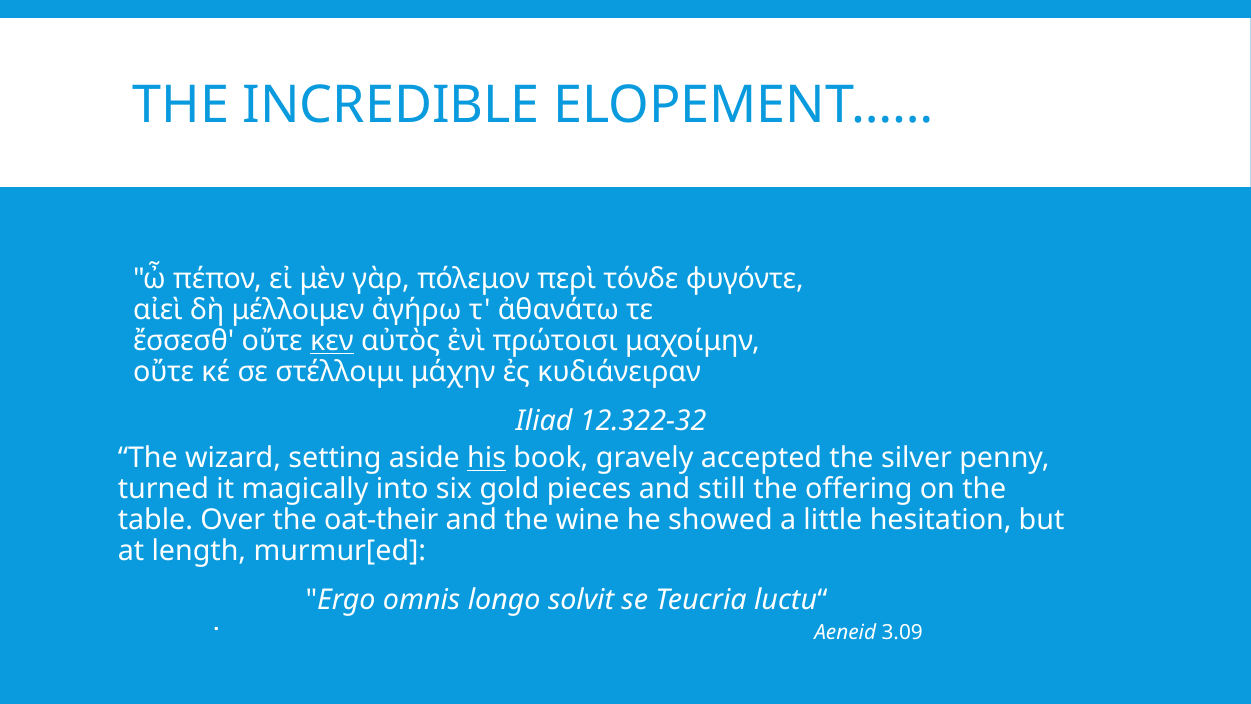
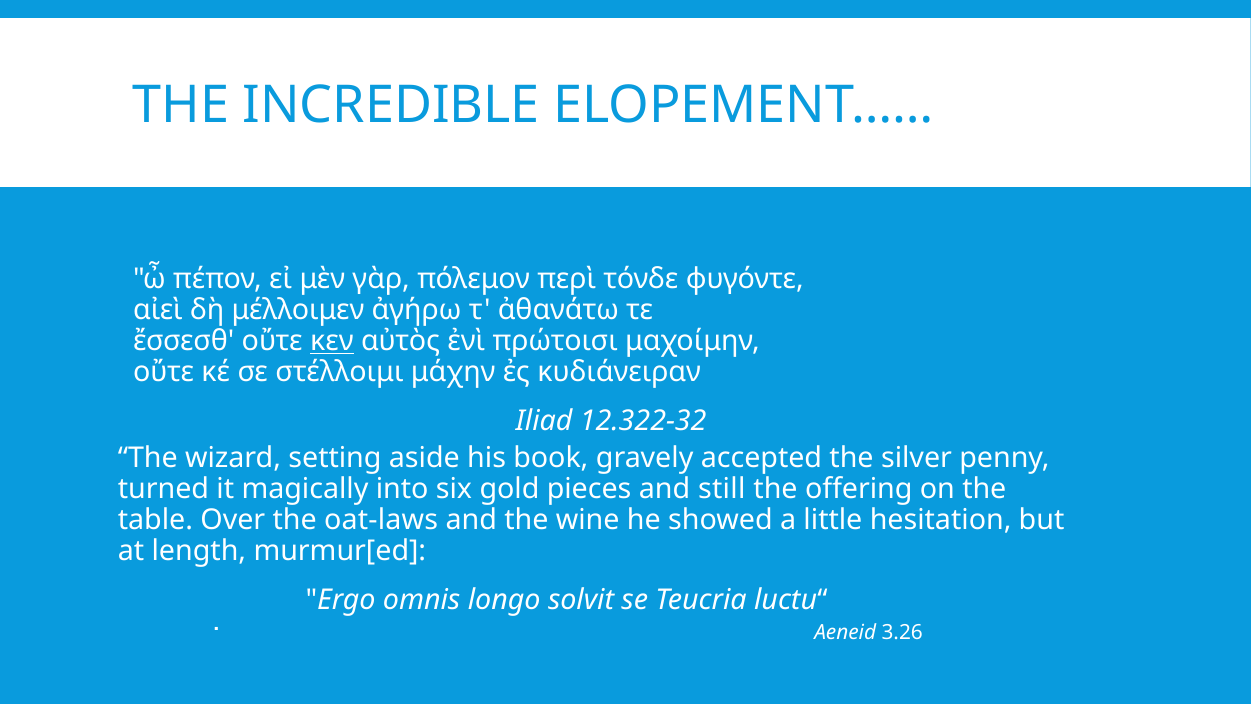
his underline: present -> none
oat-their: oat-their -> oat-laws
3.09: 3.09 -> 3.26
